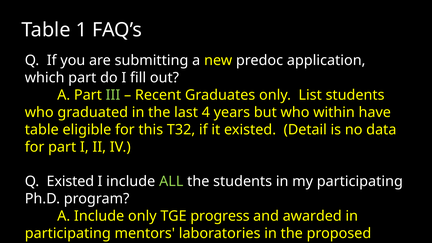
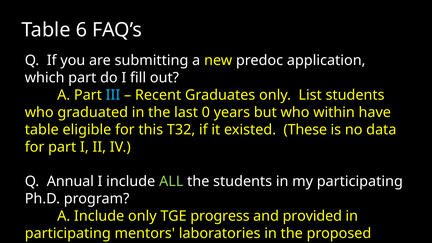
1: 1 -> 6
III colour: light green -> light blue
4: 4 -> 0
Detail: Detail -> These
Q Existed: Existed -> Annual
awarded: awarded -> provided
